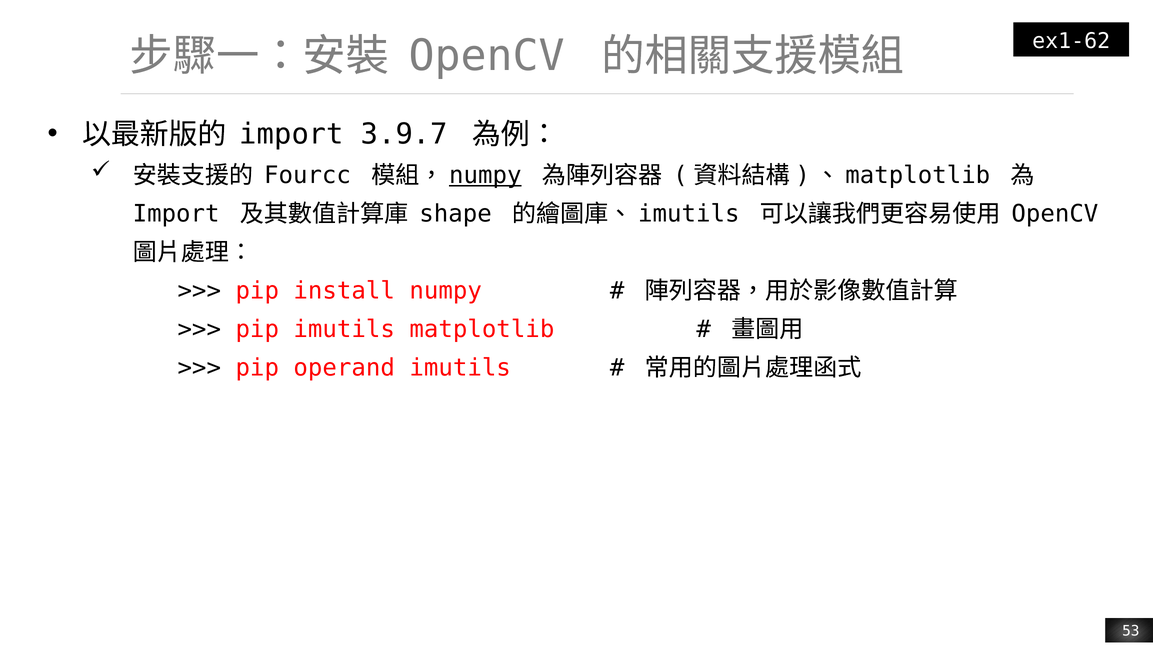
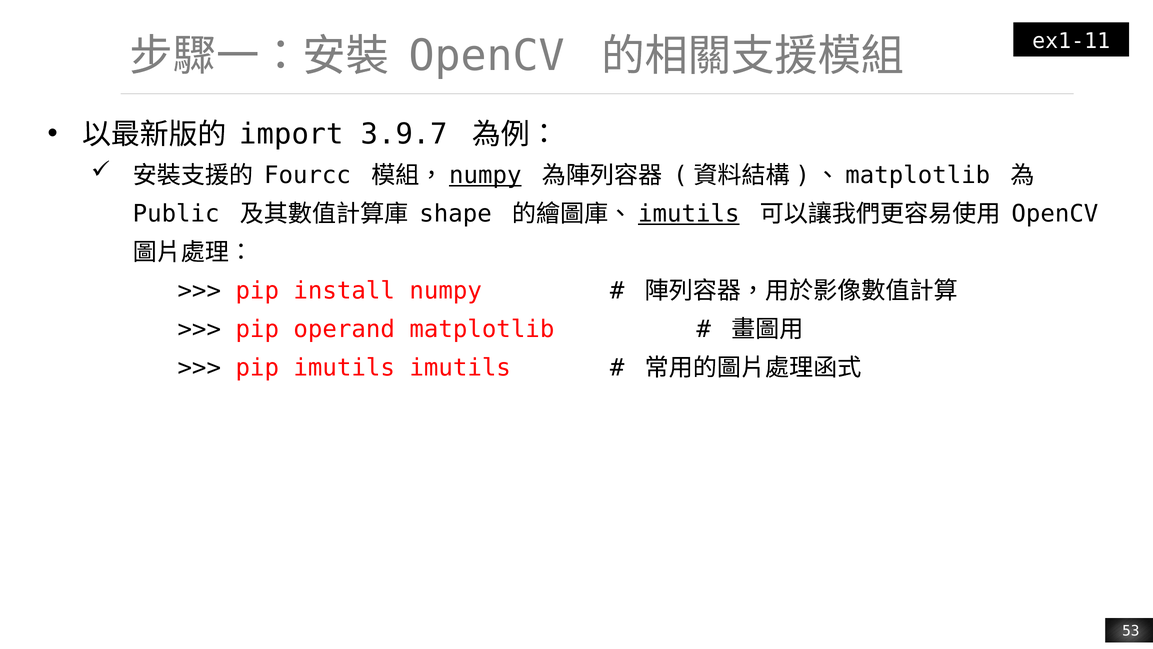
ex1-62: ex1-62 -> ex1-11
Import at (176, 214): Import -> Public
imutils at (689, 214) underline: none -> present
pip imutils: imutils -> operand
pip operand: operand -> imutils
